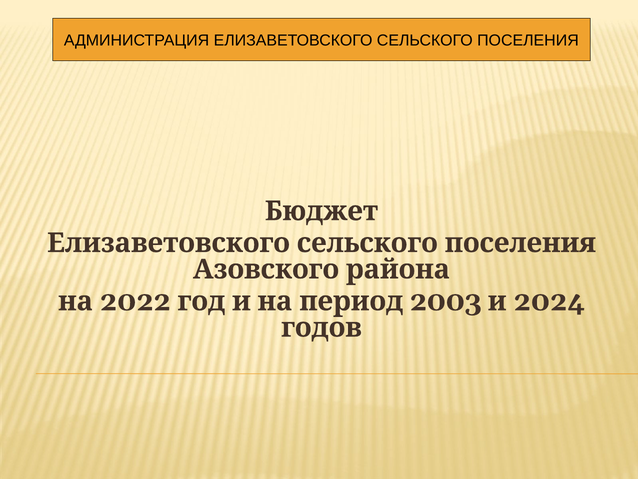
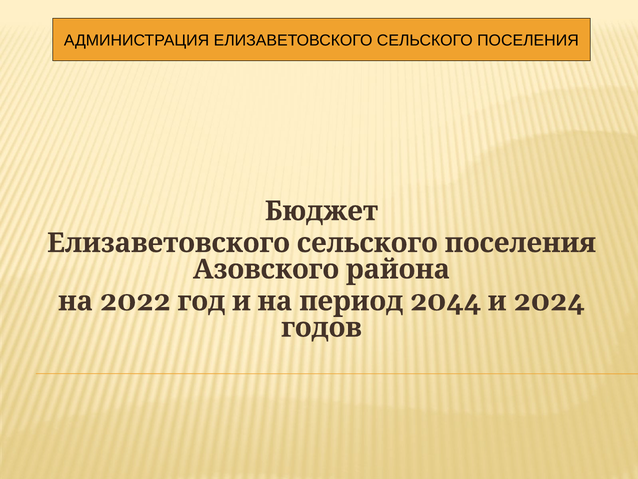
2003: 2003 -> 2044
